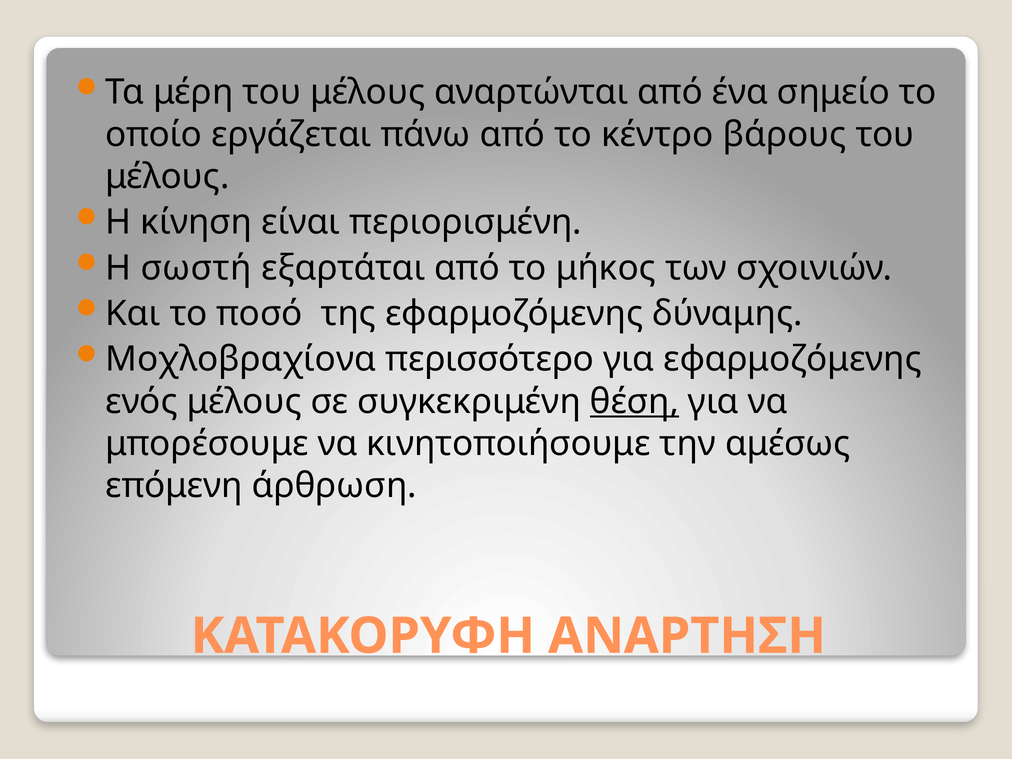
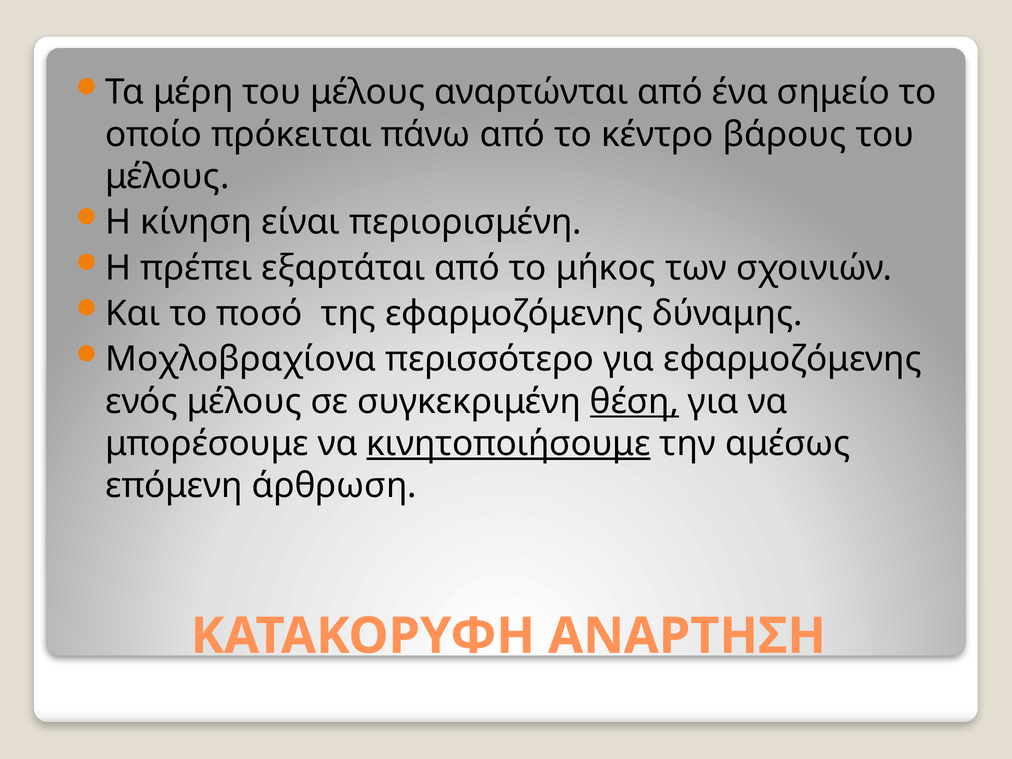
εργάζεται: εργάζεται -> πρόκειται
σωστή: σωστή -> πρέπει
κινητοποιήσουμε underline: none -> present
